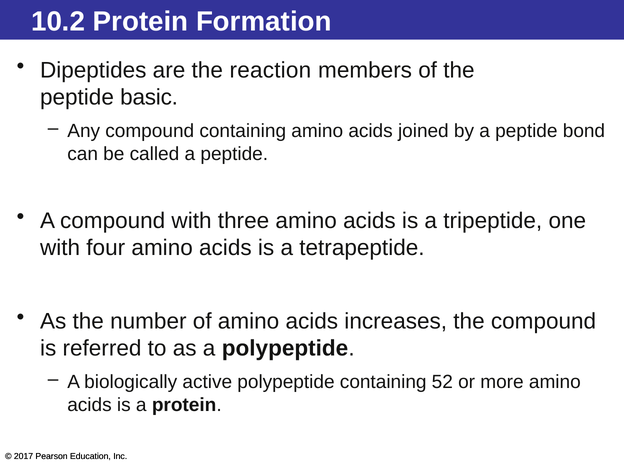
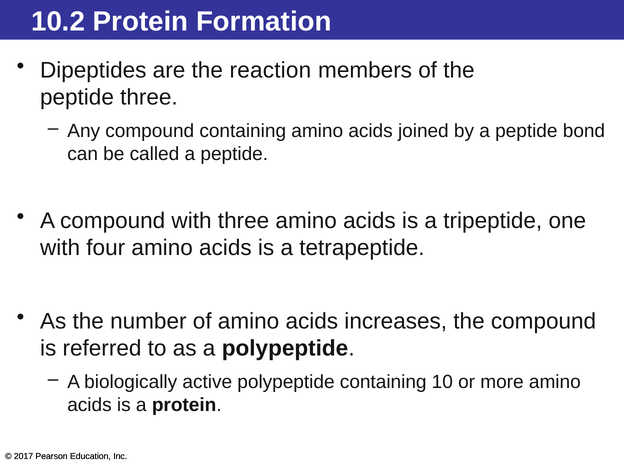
peptide basic: basic -> three
52: 52 -> 10
